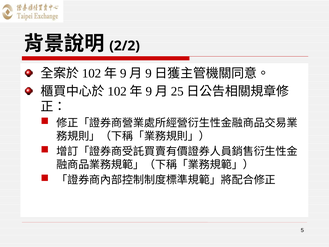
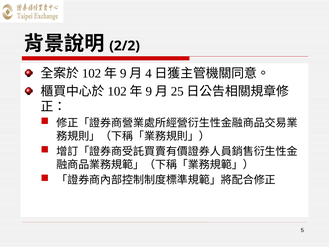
9 at (148, 73): 9 -> 4
